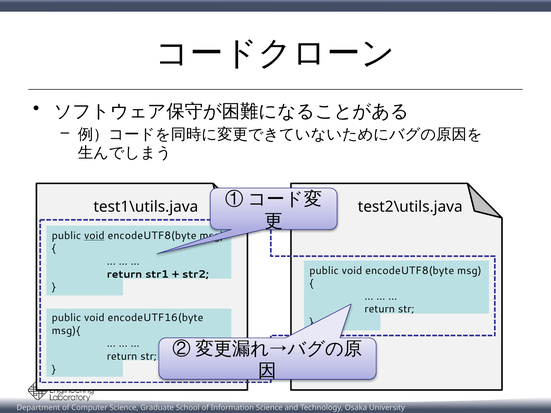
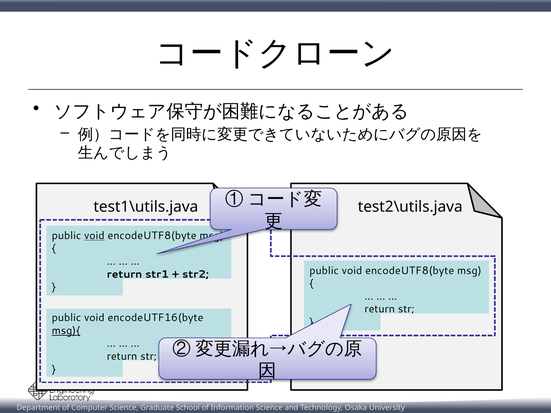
msg){ underline: none -> present
